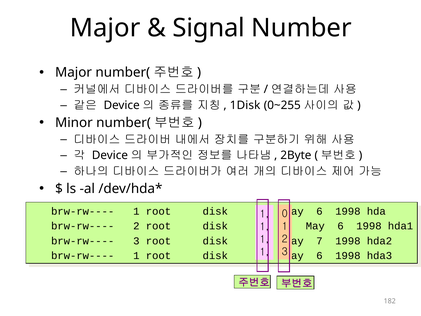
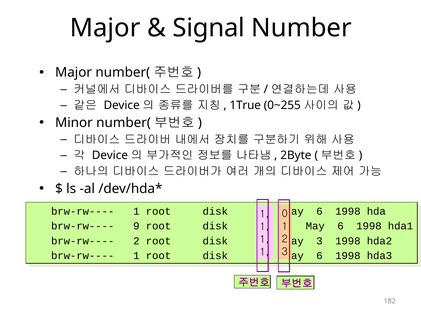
1Disk: 1Disk -> 1True
2 at (136, 226): 2 -> 9
3 at (136, 241): 3 -> 2
7 at (319, 241): 7 -> 3
